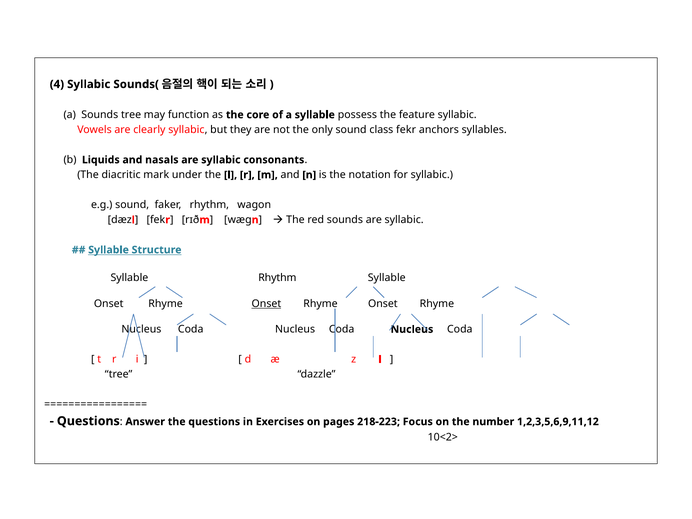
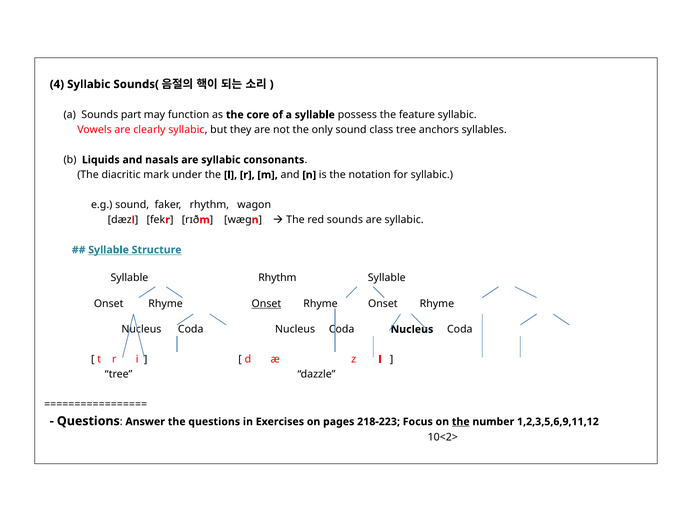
Sounds tree: tree -> part
class fekr: fekr -> tree
the at (461, 422) underline: none -> present
